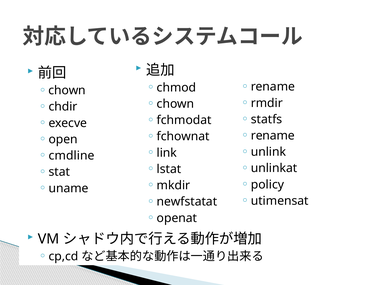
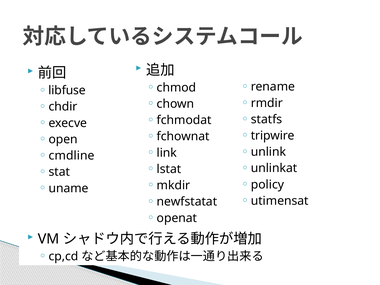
chown at (67, 90): chown -> libfuse
rename at (273, 136): rename -> tripwire
